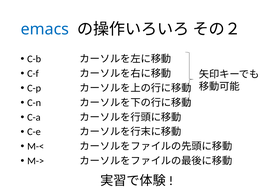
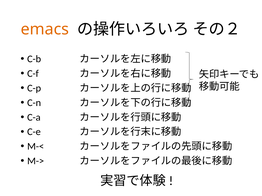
emacs colour: blue -> orange
